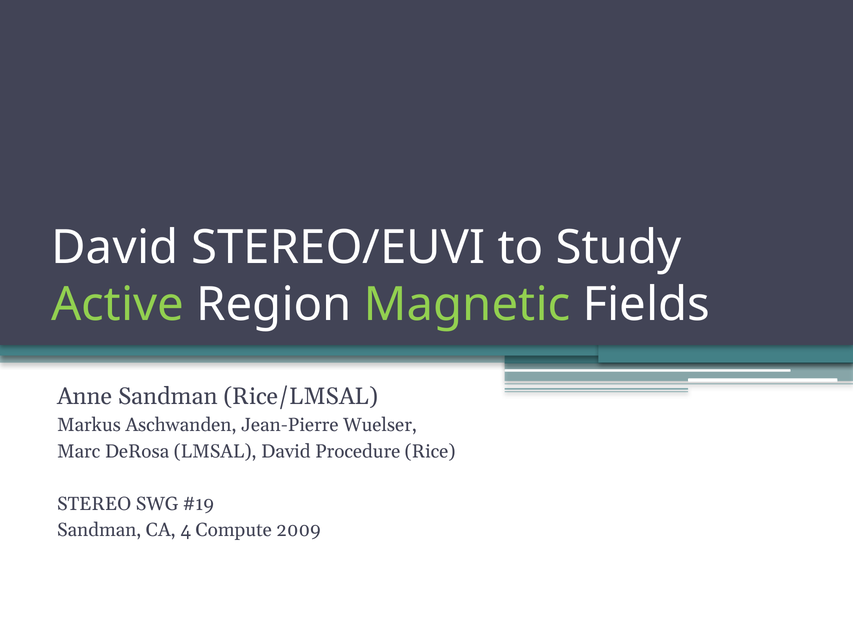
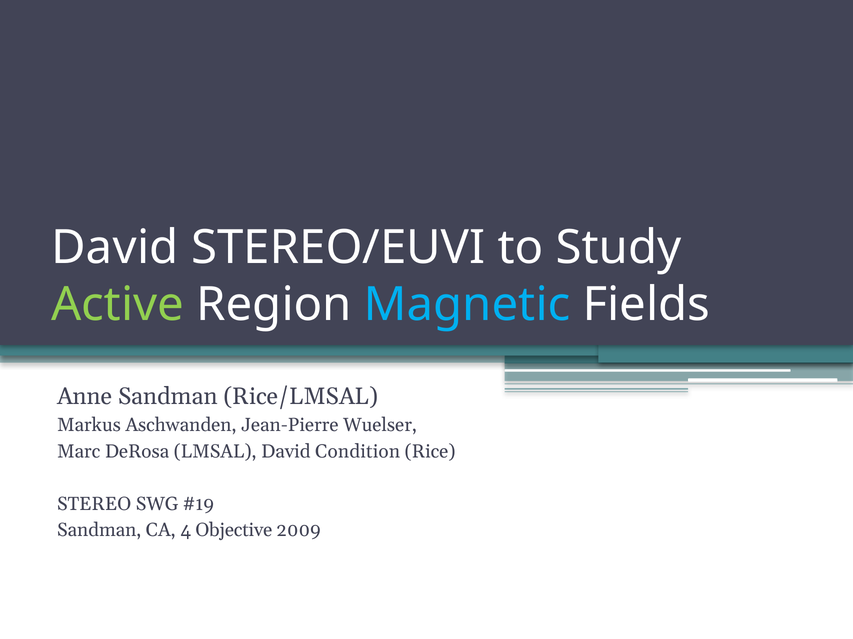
Magnetic colour: light green -> light blue
Procedure: Procedure -> Condition
Compute: Compute -> Objective
